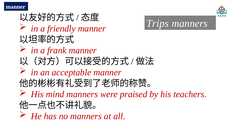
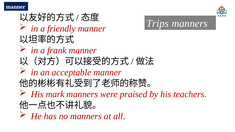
mind: mind -> mark
